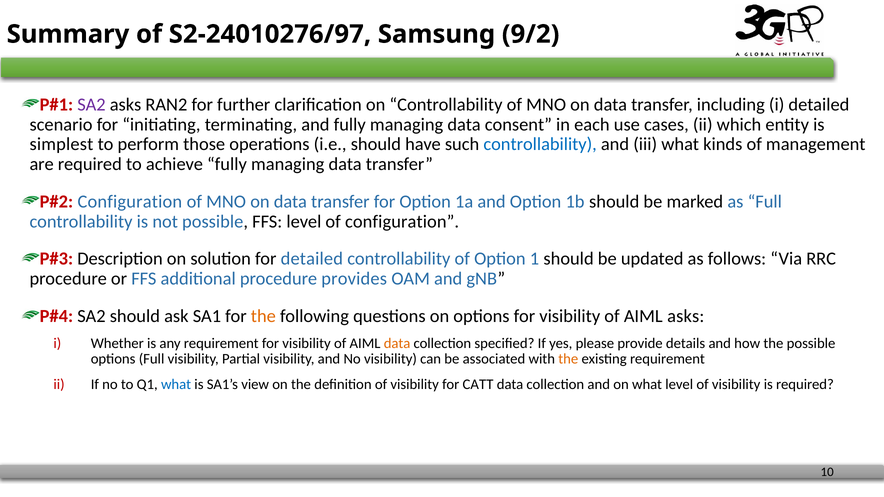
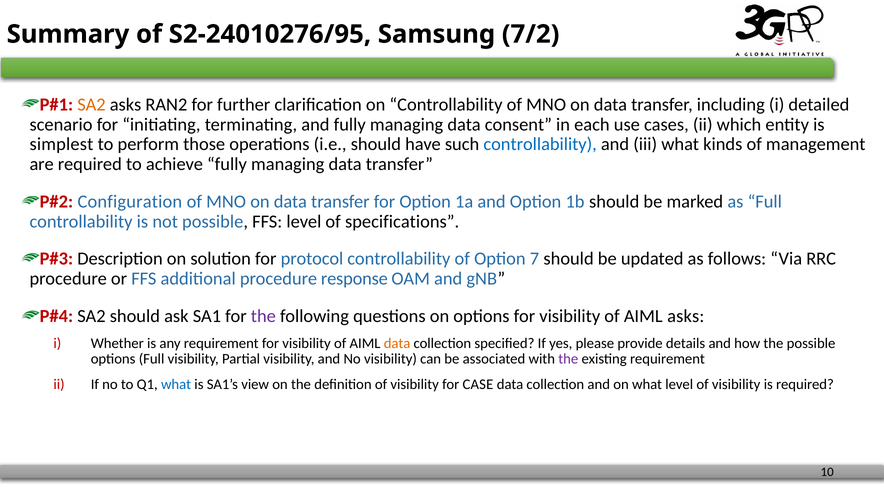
S2-24010276/97: S2-24010276/97 -> S2-24010276/95
9/2: 9/2 -> 7/2
SA2 at (91, 105) colour: purple -> orange
of configuration: configuration -> specifications
for detailed: detailed -> protocol
1: 1 -> 7
provides: provides -> response
the at (263, 316) colour: orange -> purple
the at (568, 359) colour: orange -> purple
CATT: CATT -> CASE
